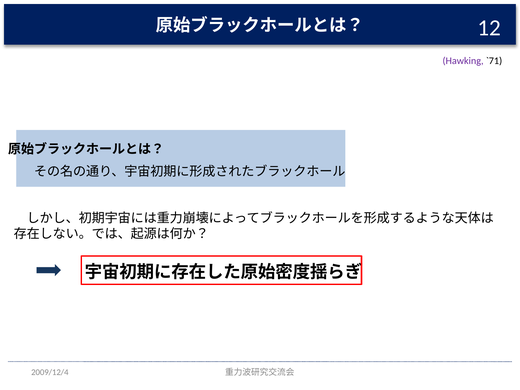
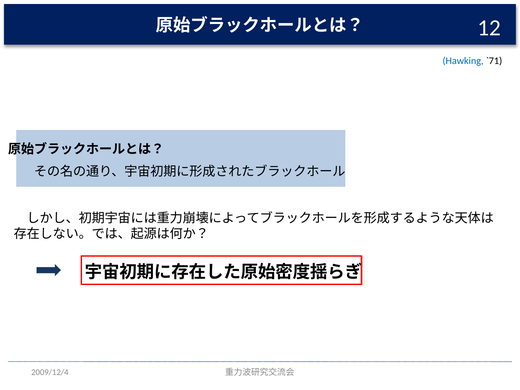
Hawking colour: purple -> blue
